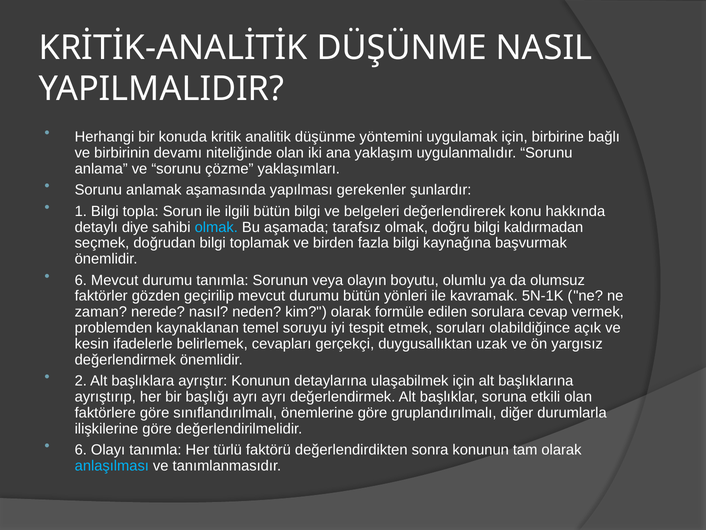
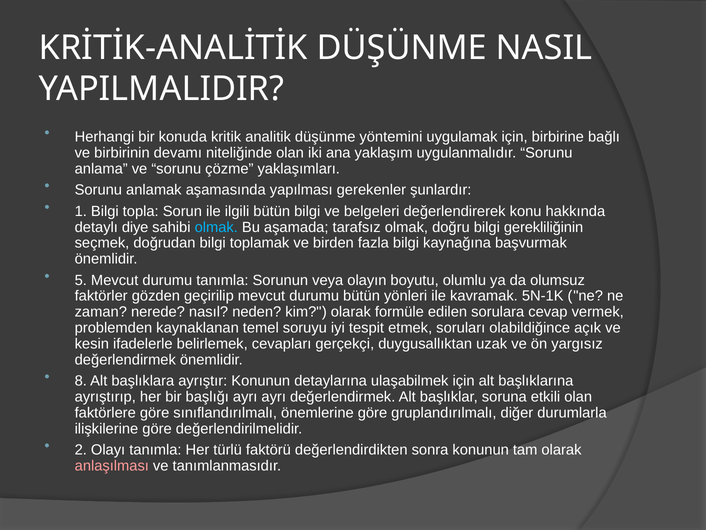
kaldırmadan: kaldırmadan -> gerekliliğinin
6 at (81, 280): 6 -> 5
2: 2 -> 8
6 at (81, 449): 6 -> 2
anlaşılması colour: light blue -> pink
